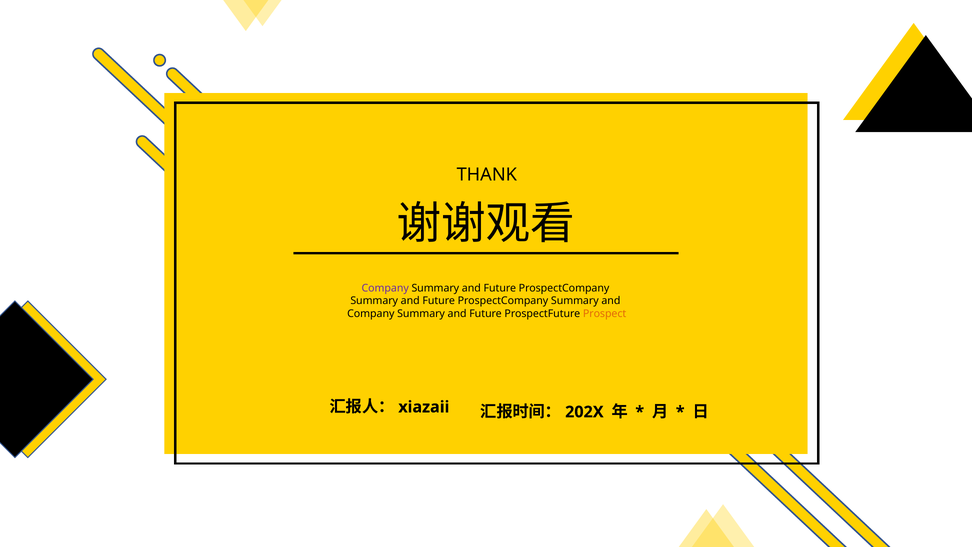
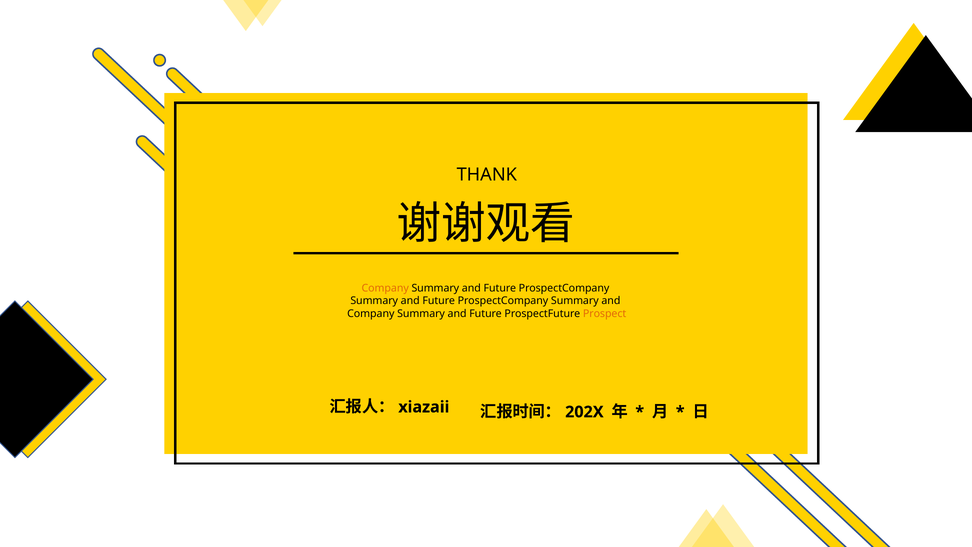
Company at (385, 288) colour: purple -> orange
